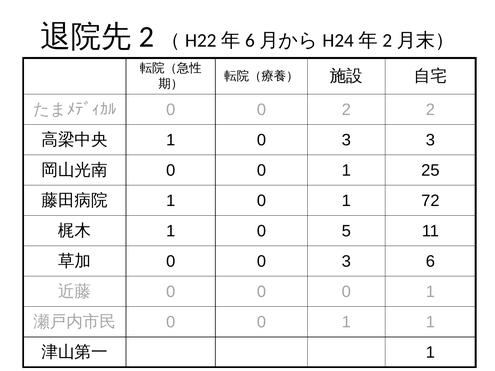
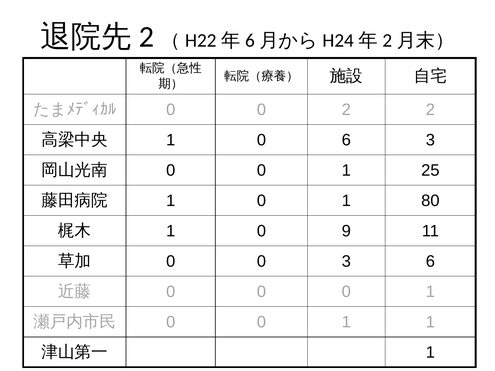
1 0 3: 3 -> 6
72: 72 -> 80
5: 5 -> 9
